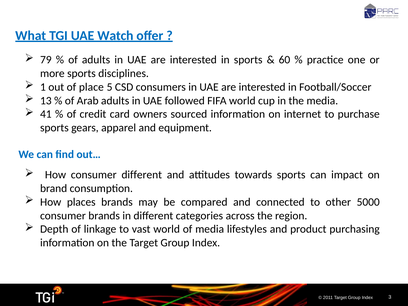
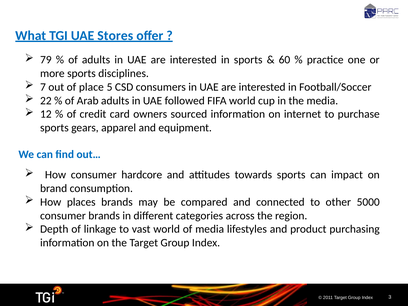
Watch: Watch -> Stores
1: 1 -> 7
13: 13 -> 22
41: 41 -> 12
consumer different: different -> hardcore
